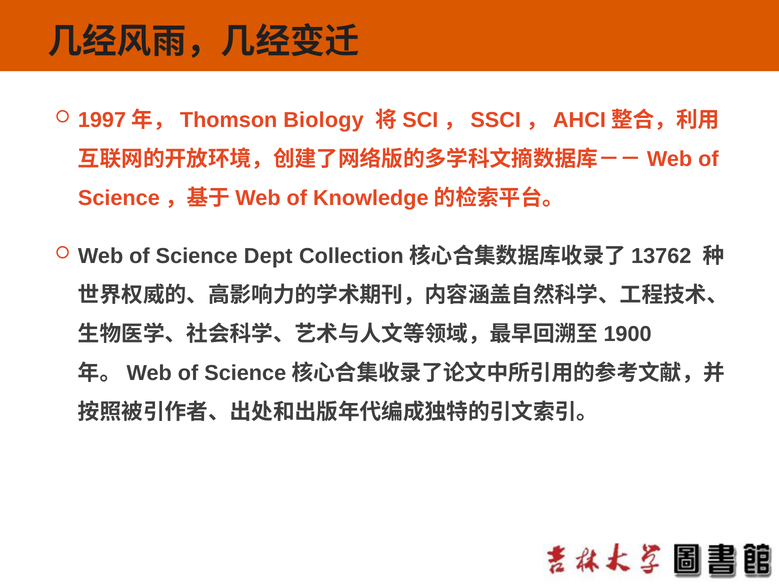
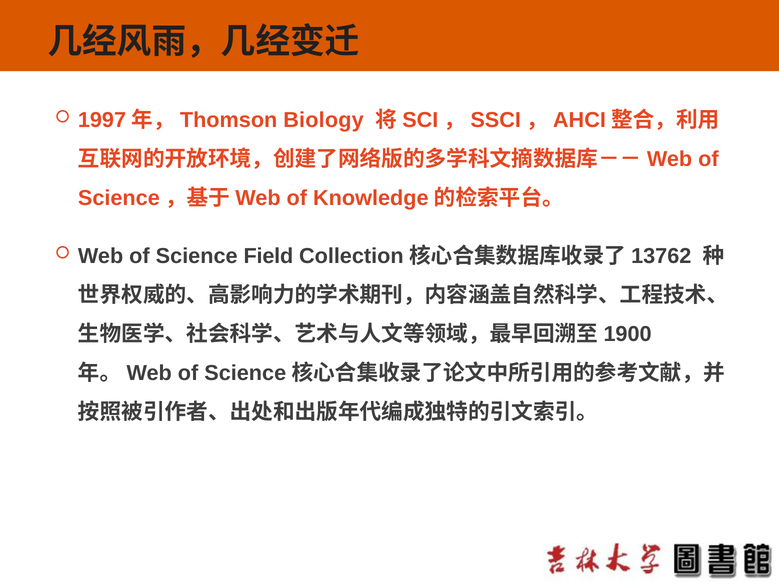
Dept: Dept -> Field
